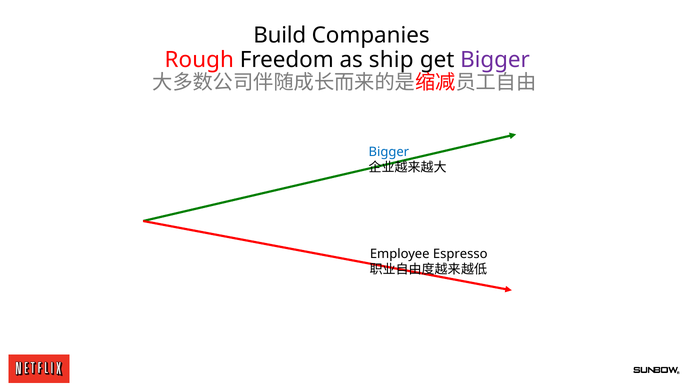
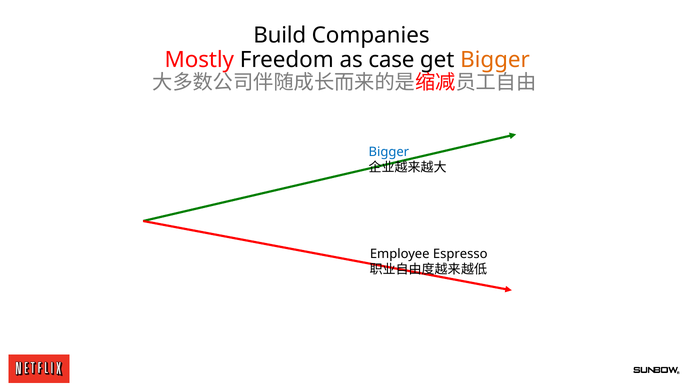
Rough: Rough -> Mostly
ship: ship -> case
Bigger at (495, 60) colour: purple -> orange
